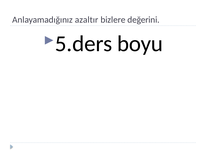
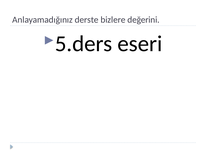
azaltır: azaltır -> derste
boyu: boyu -> eseri
